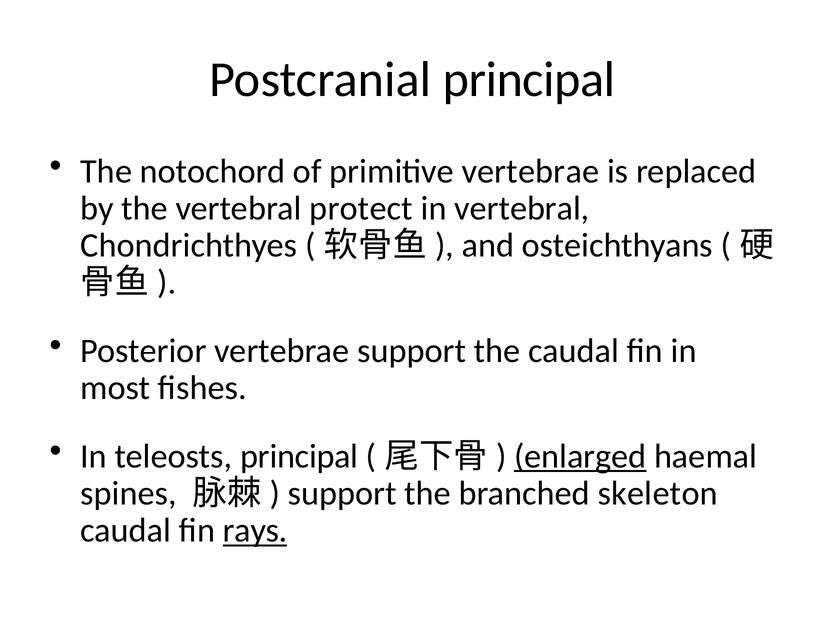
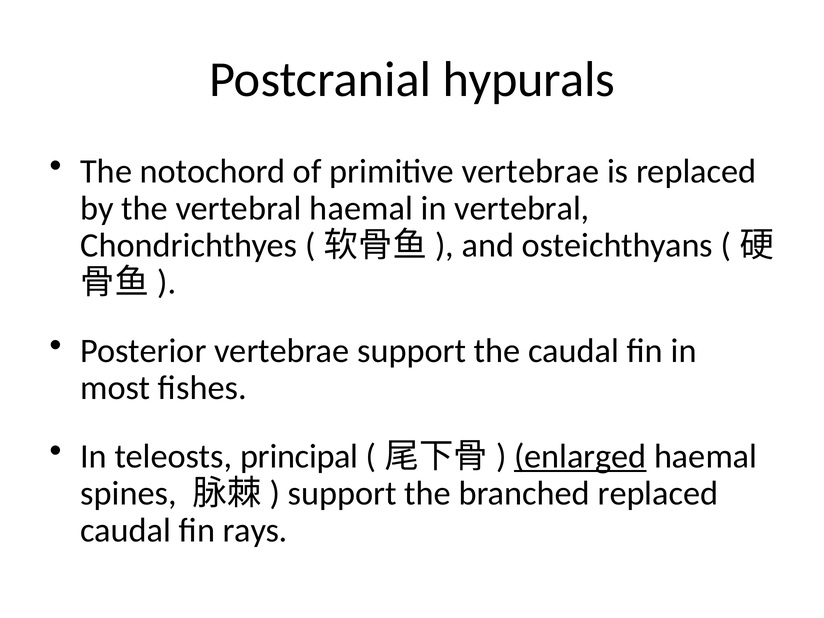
Postcranial principal: principal -> hypurals
vertebral protect: protect -> haemal
branched skeleton: skeleton -> replaced
rays underline: present -> none
